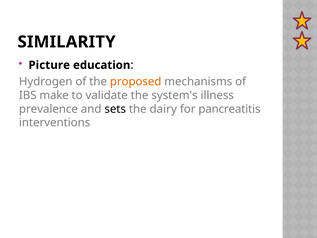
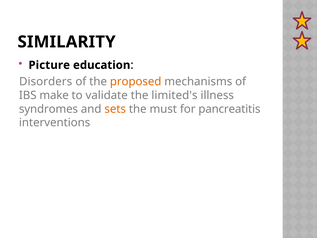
Hydrogen: Hydrogen -> Disorders
system's: system's -> limited's
prevalence: prevalence -> syndromes
sets colour: black -> orange
dairy: dairy -> must
